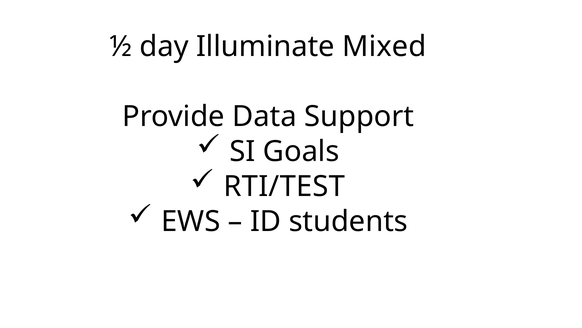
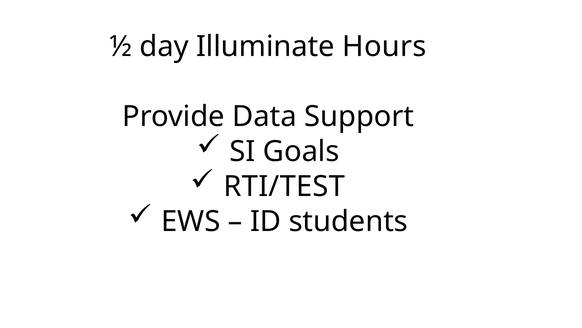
Mixed: Mixed -> Hours
